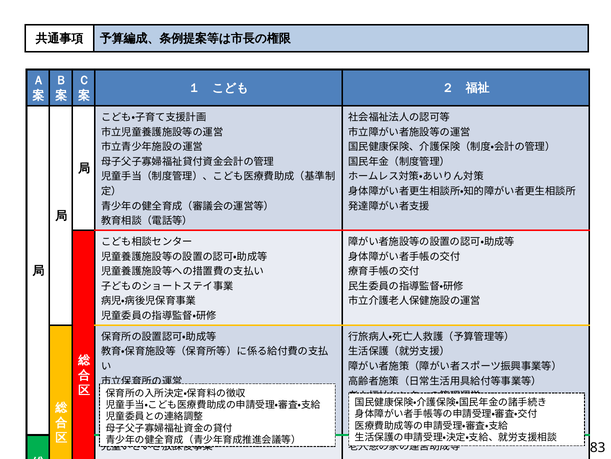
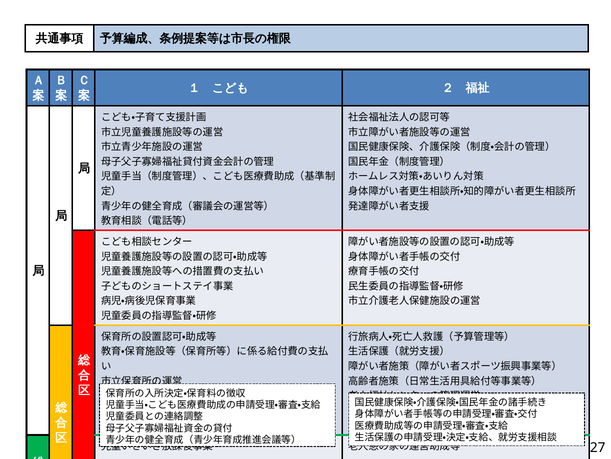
83: 83 -> 27
